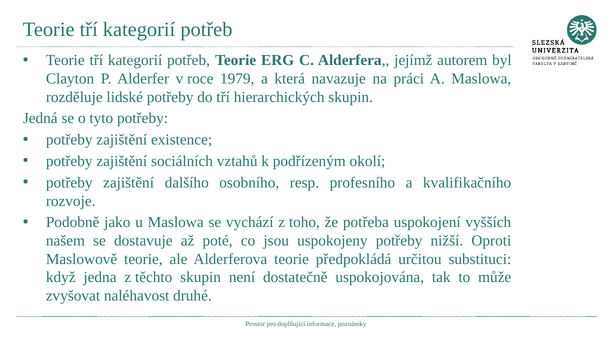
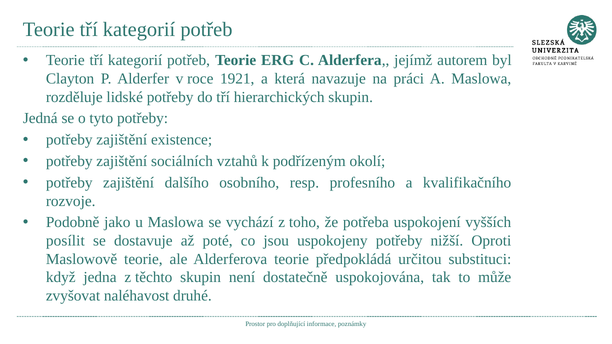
1979: 1979 -> 1921
našem: našem -> posílit
